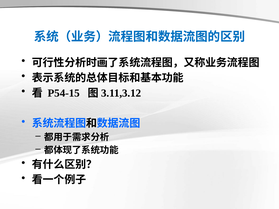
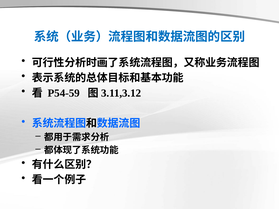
P54-15: P54-15 -> P54-59
